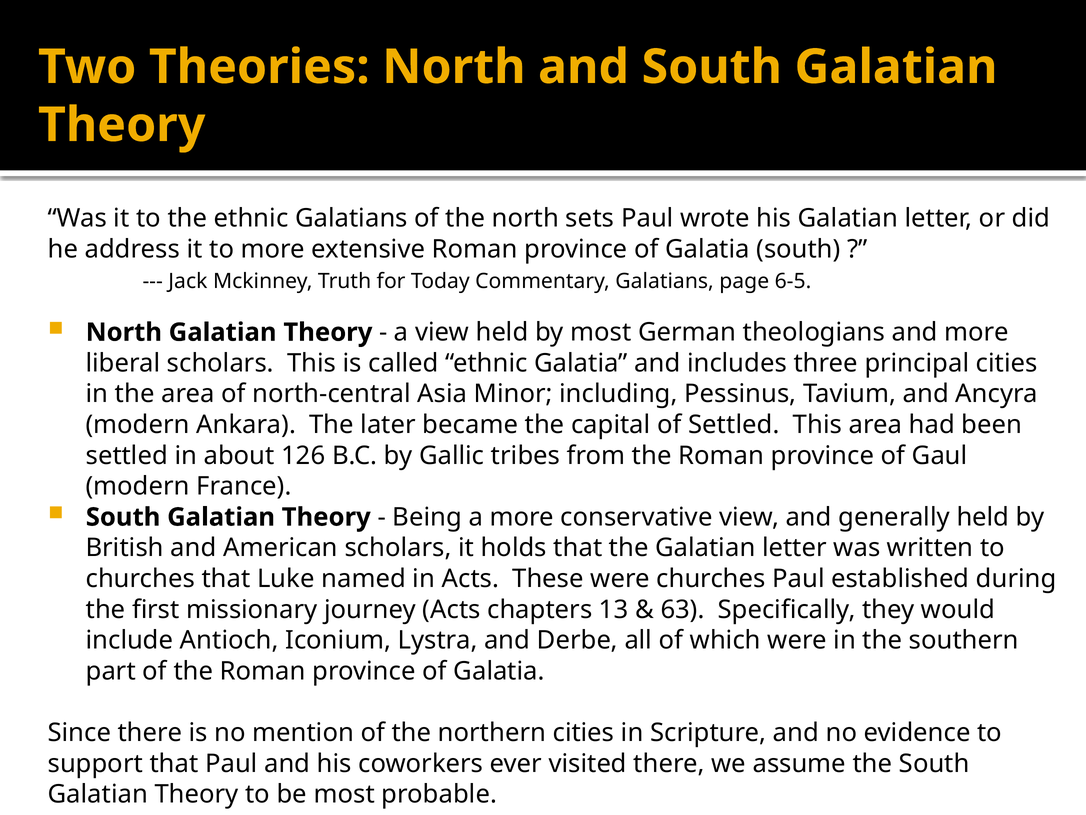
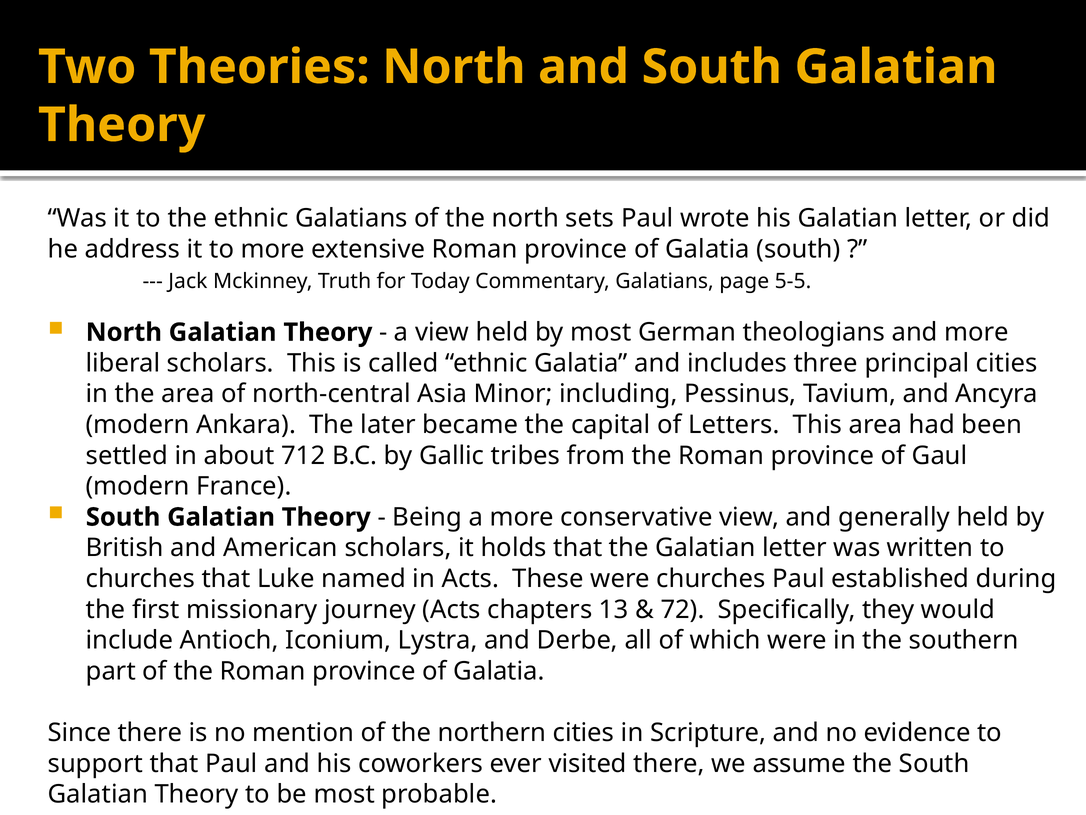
6-5: 6-5 -> 5-5
of Settled: Settled -> Letters
126: 126 -> 712
63: 63 -> 72
